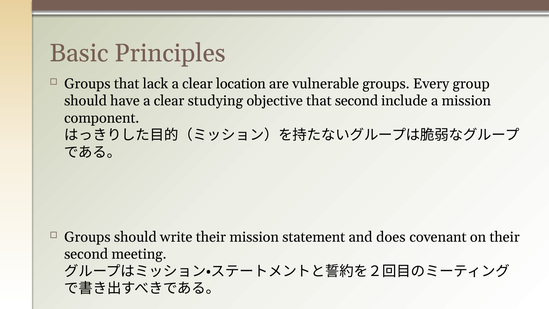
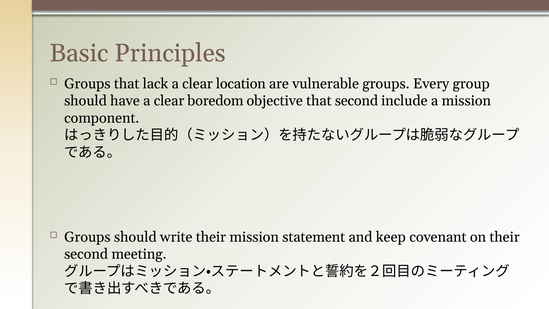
studying: studying -> boredom
does: does -> keep
